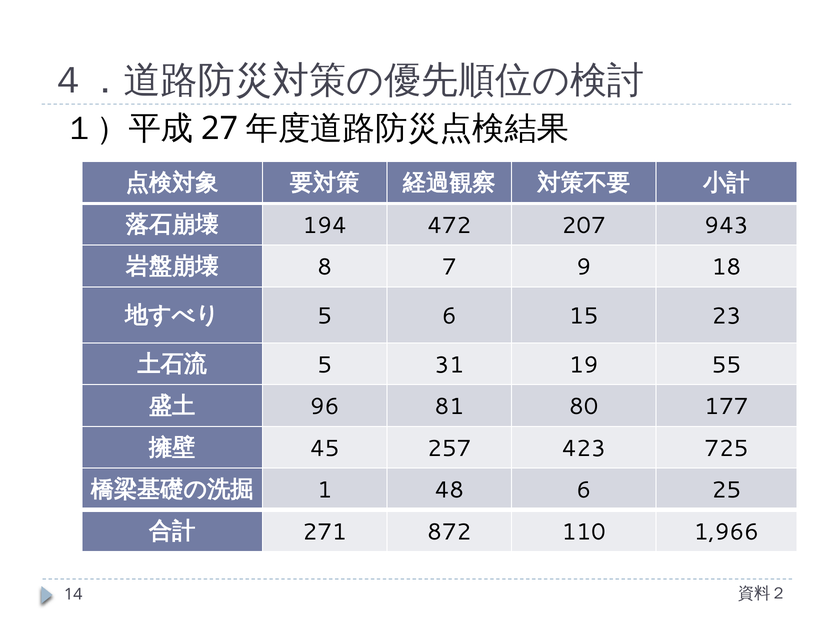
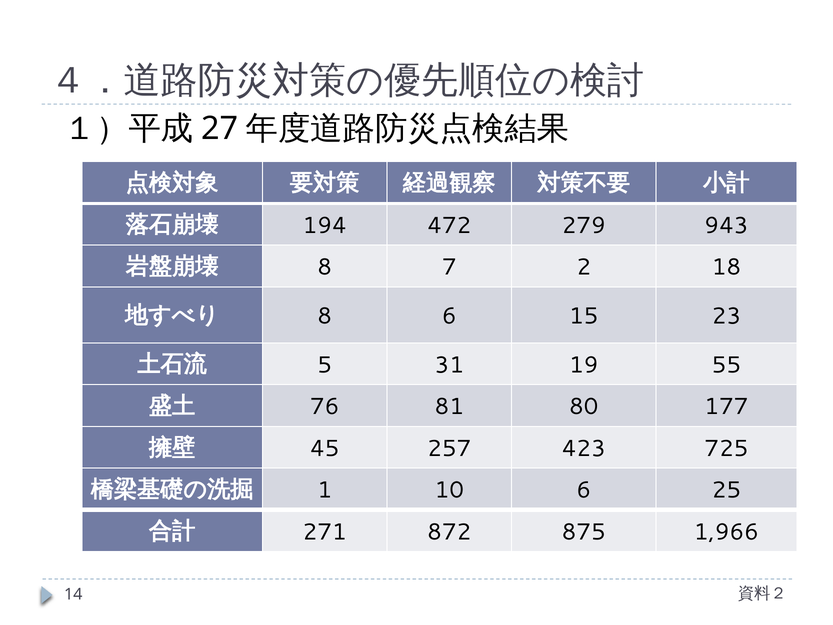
207: 207 -> 279
9: 9 -> 2
5 at (325, 316): 5 -> 8
96: 96 -> 76
48: 48 -> 10
110: 110 -> 875
